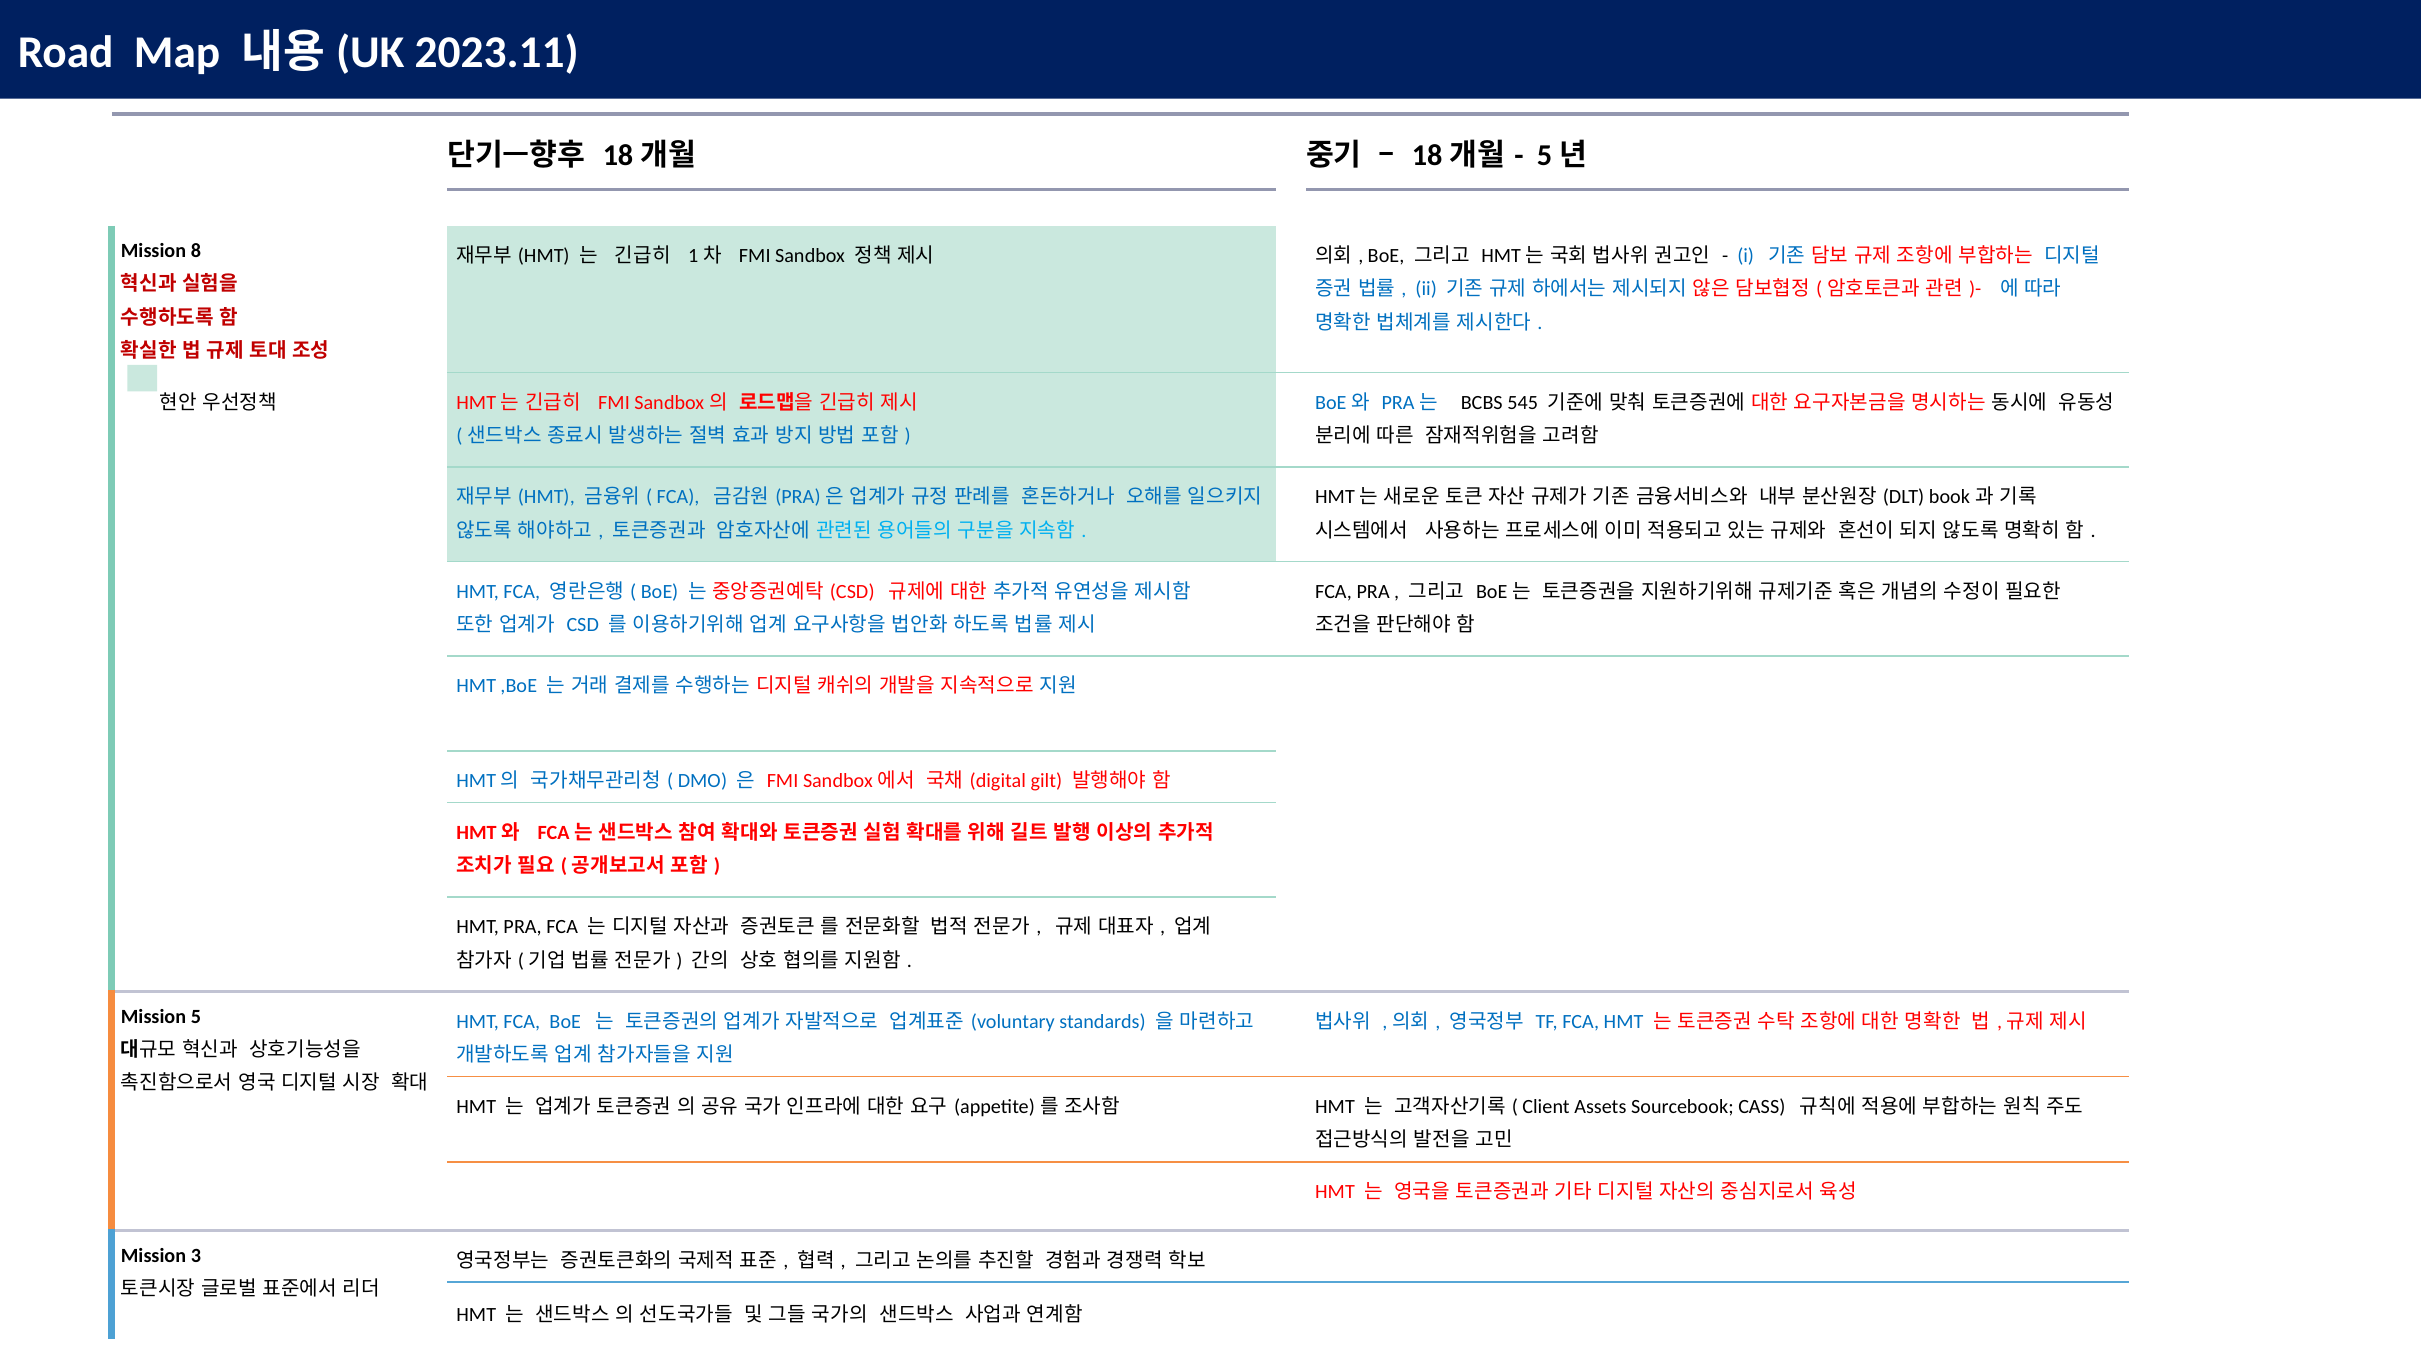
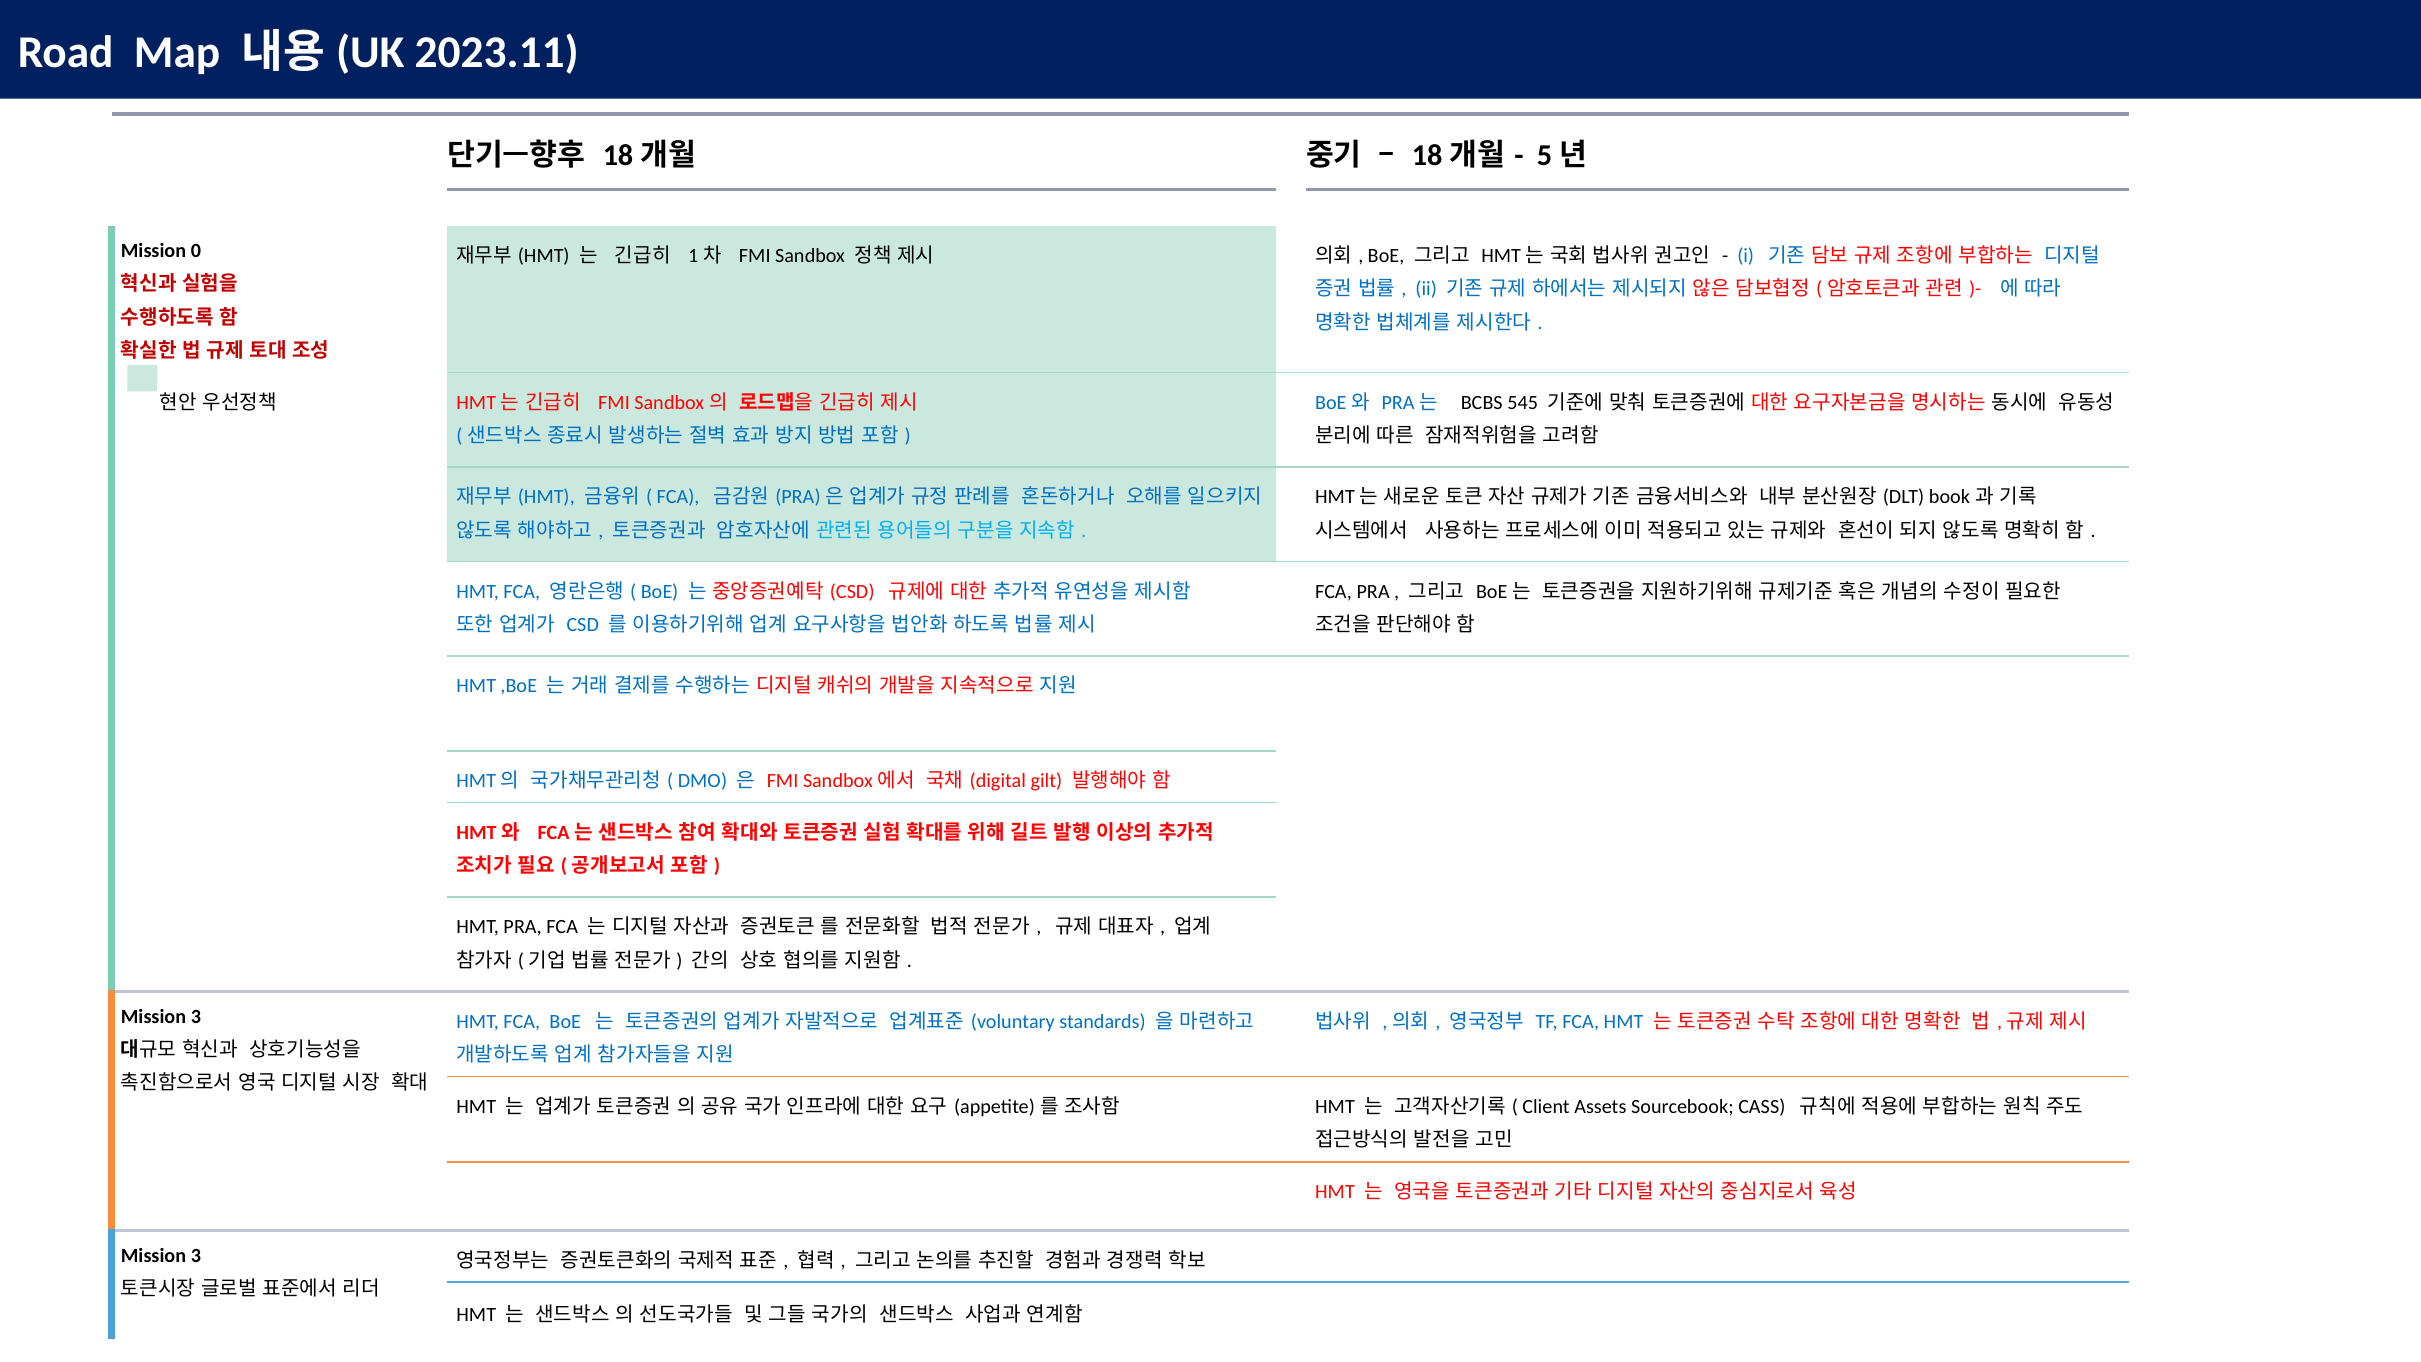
8: 8 -> 0
5 at (196, 1017): 5 -> 3
